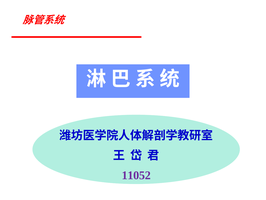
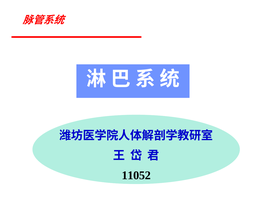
11052 colour: purple -> black
